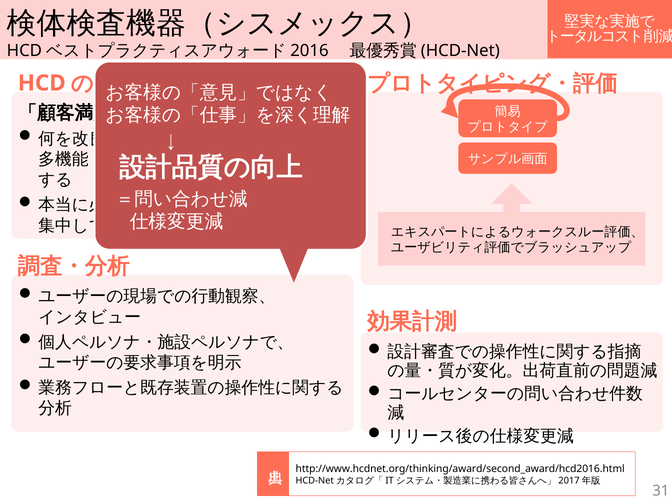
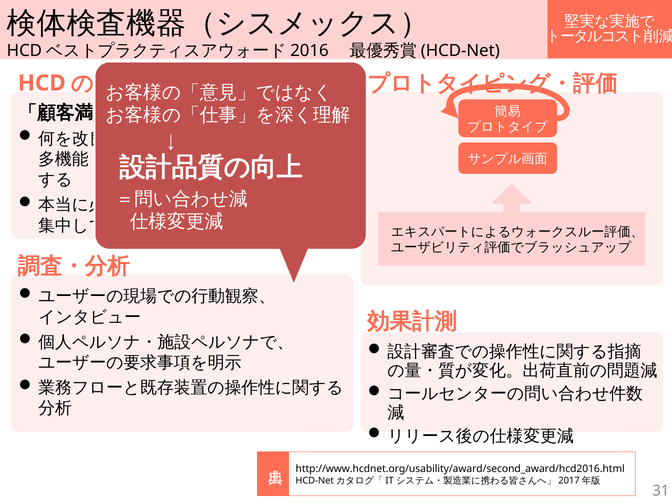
http://www.hcdnet.org/thinking/award/second_award/hcd2016.html: http://www.hcdnet.org/thinking/award/second_award/hcd2016.html -> http://www.hcdnet.org/usability/award/second_award/hcd2016.html
